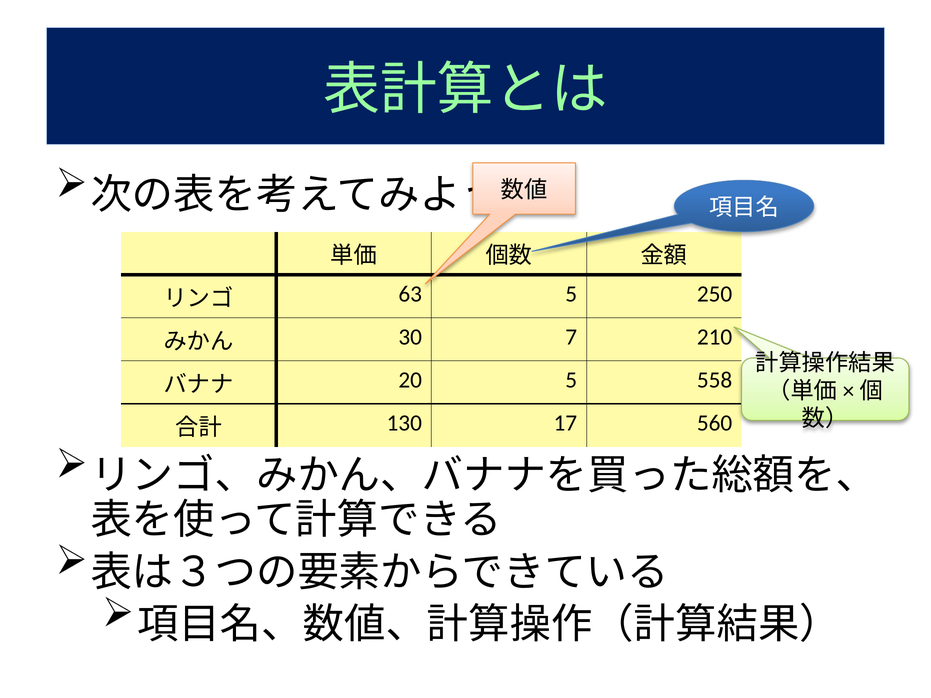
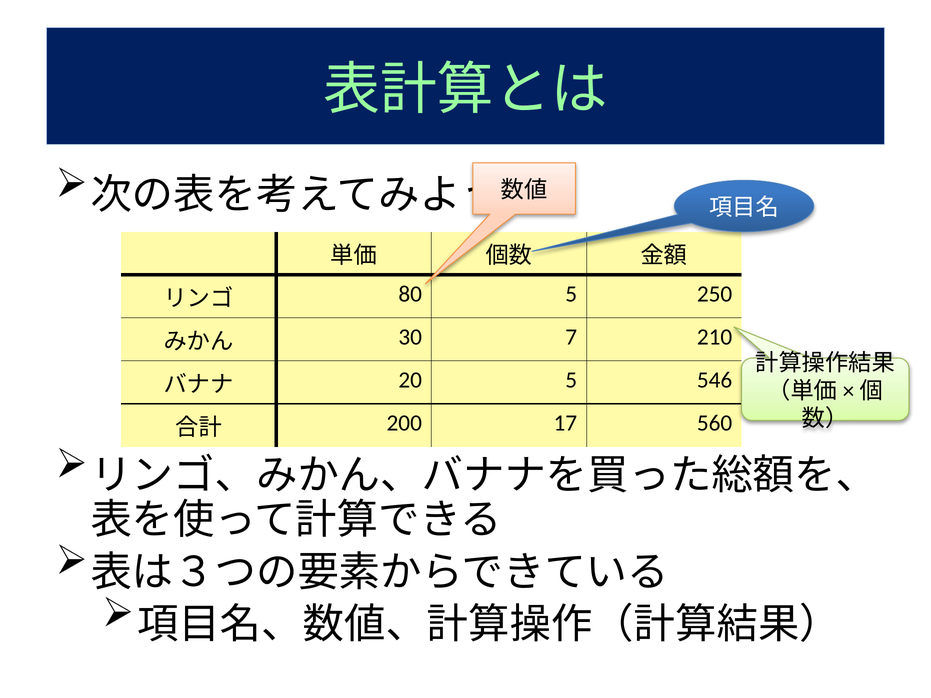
63: 63 -> 80
558: 558 -> 546
130: 130 -> 200
